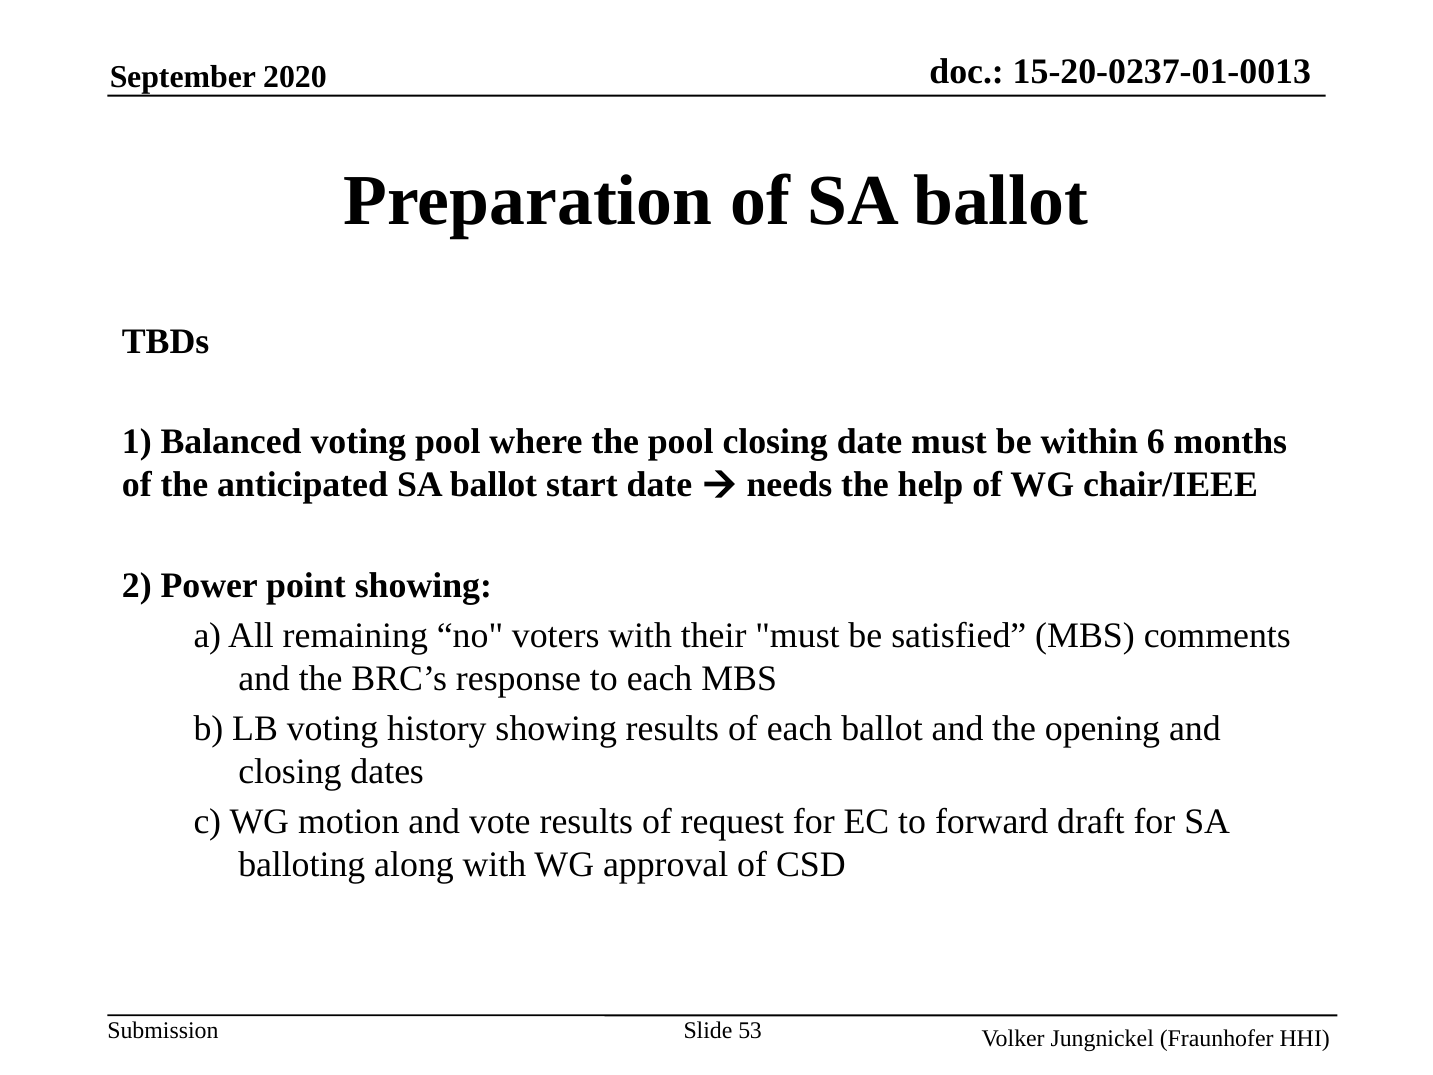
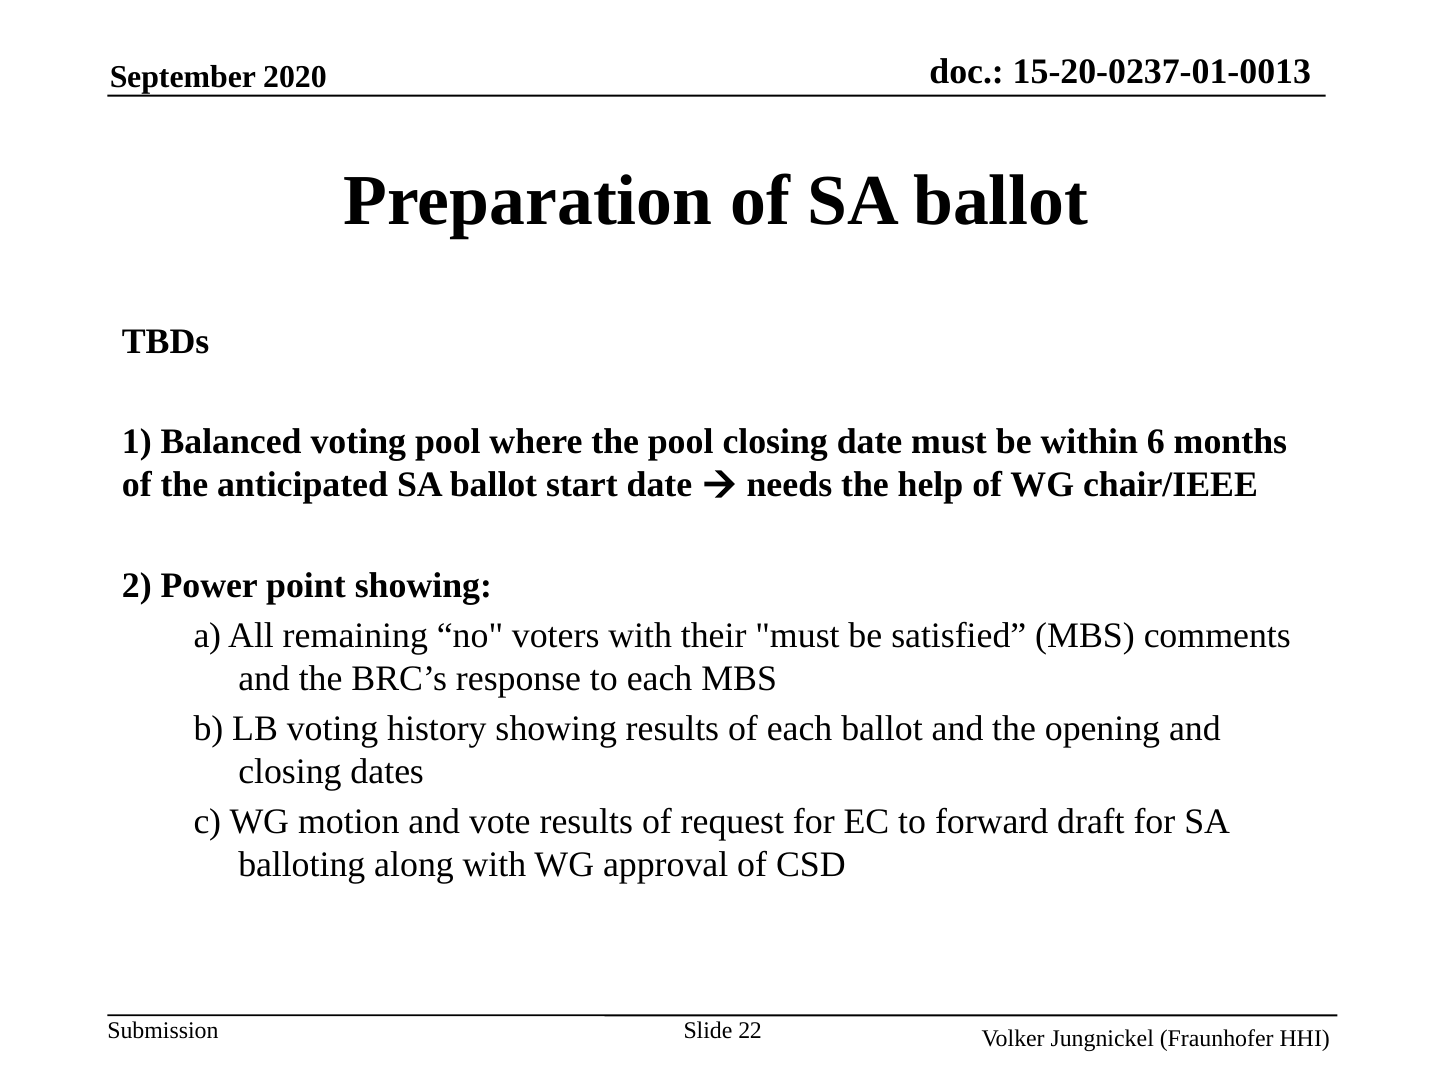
53: 53 -> 22
